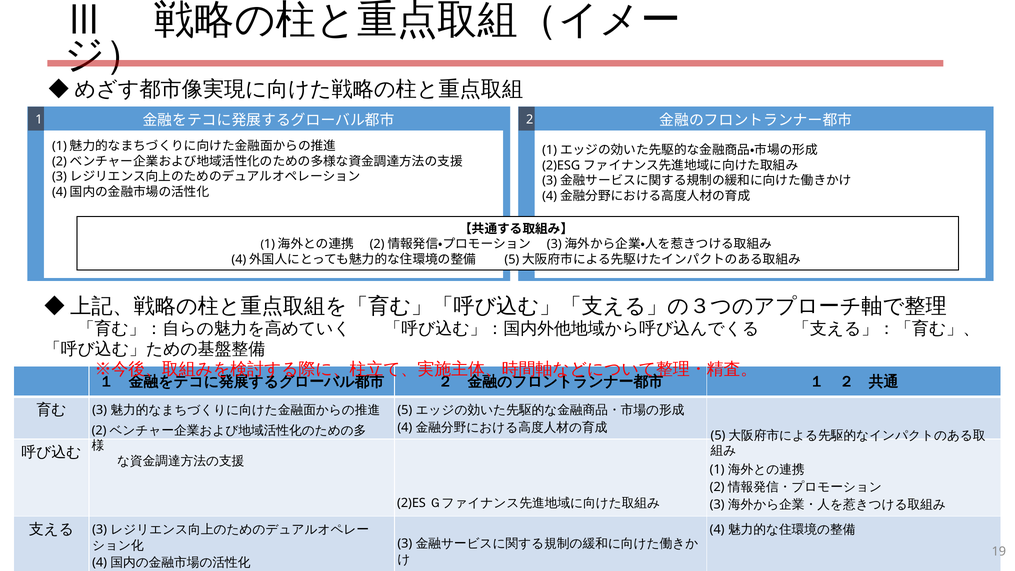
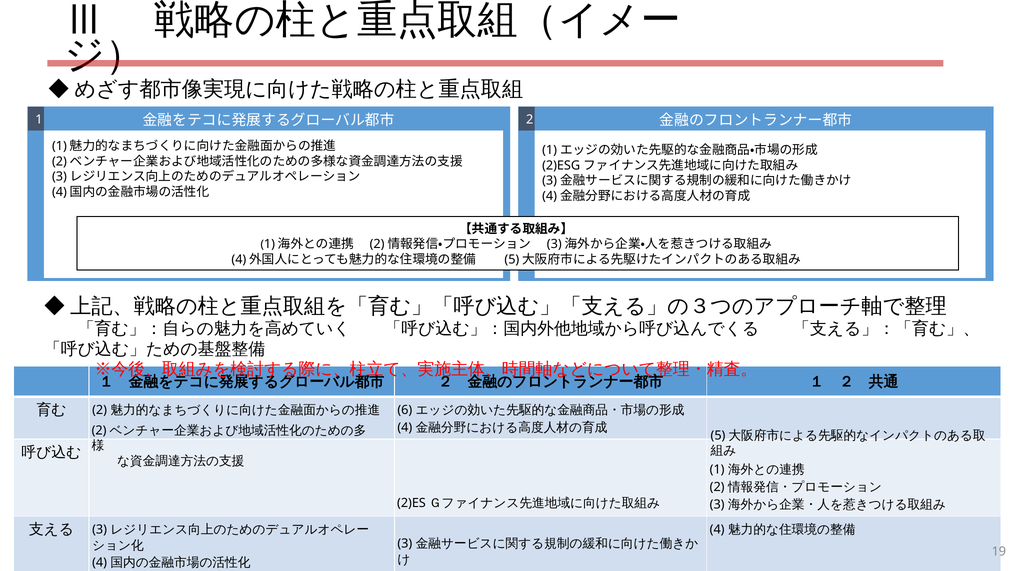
3 at (100, 410): 3 -> 2
5: 5 -> 6
